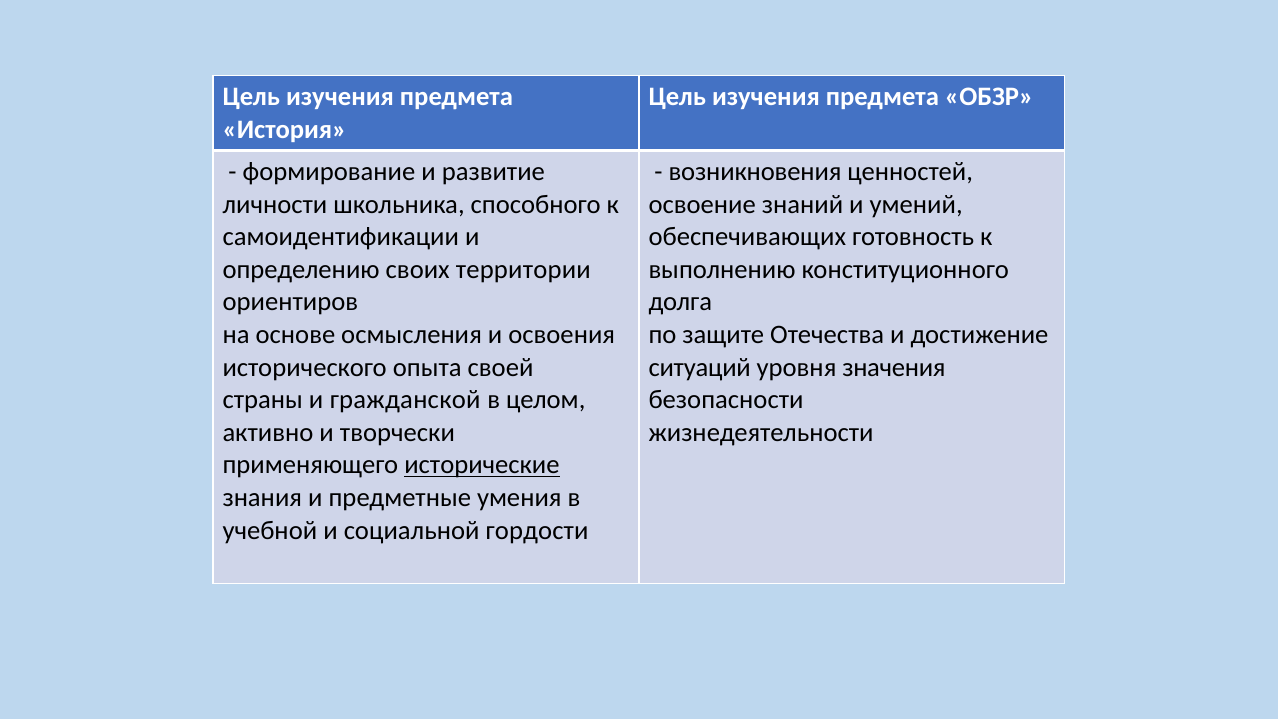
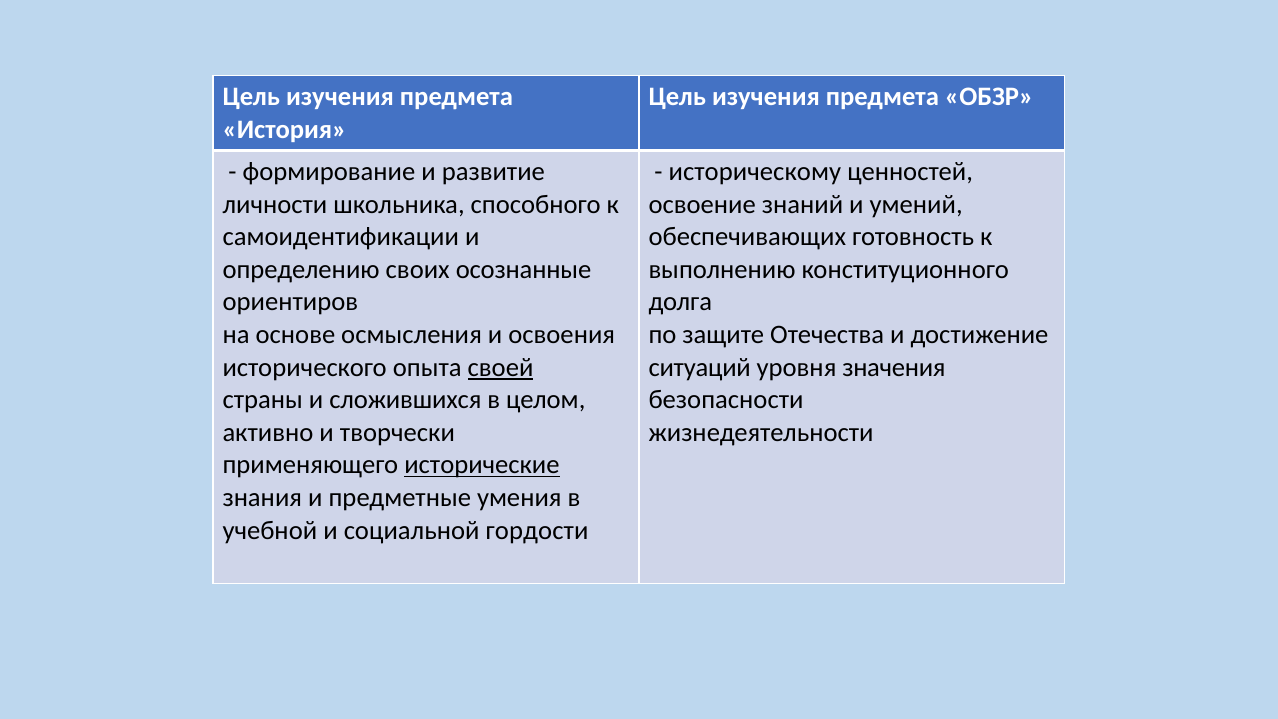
возникновения: возникновения -> историческому
территории: территории -> осознанные
своей underline: none -> present
гражданской: гражданской -> сложившихся
